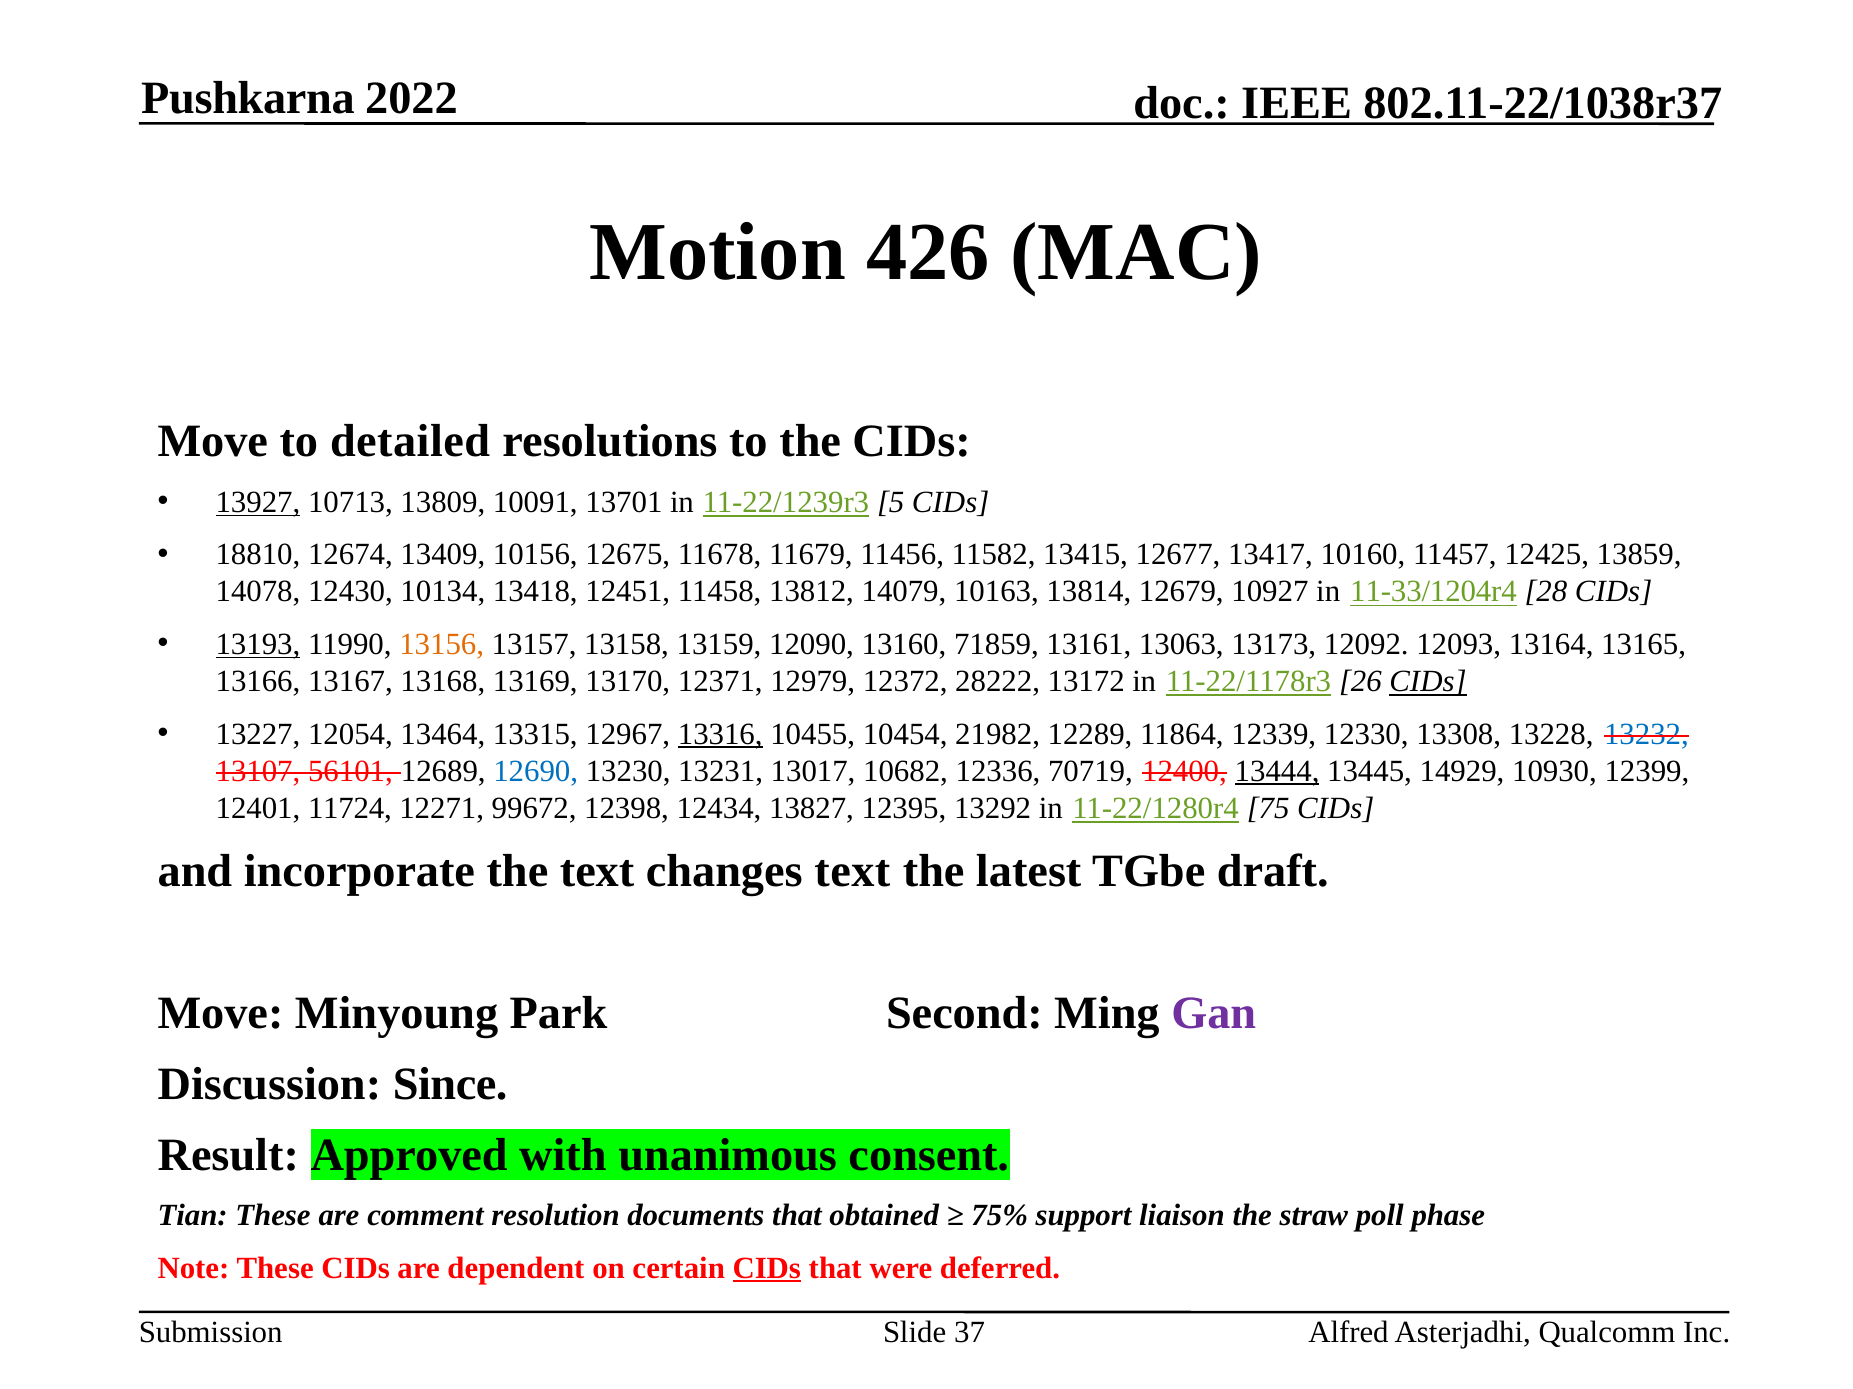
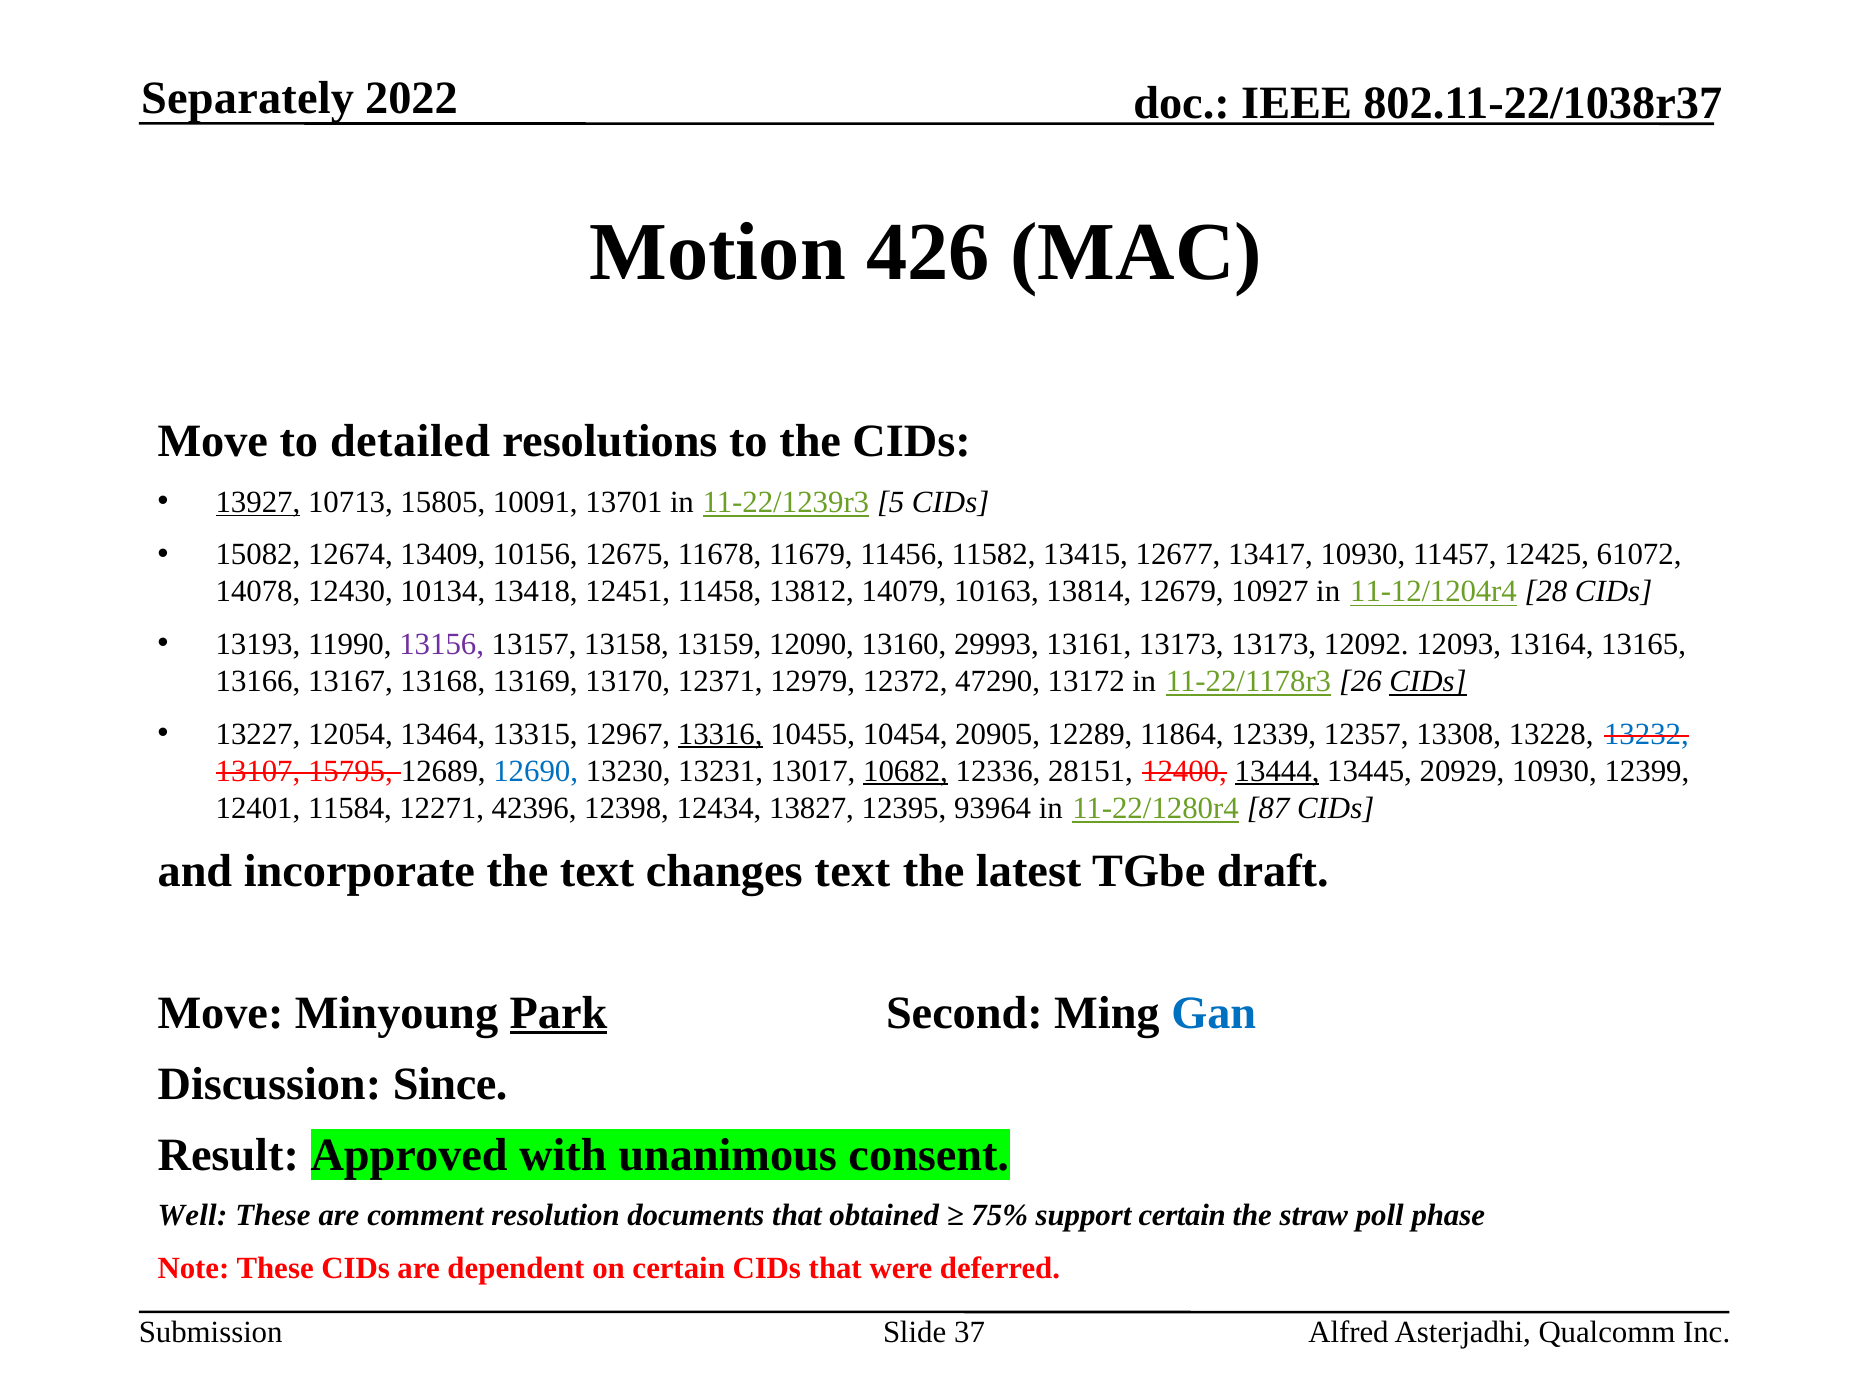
Pushkarna: Pushkarna -> Separately
13809: 13809 -> 15805
18810: 18810 -> 15082
13417 10160: 10160 -> 10930
13859: 13859 -> 61072
11-33/1204r4: 11-33/1204r4 -> 11-12/1204r4
13193 underline: present -> none
13156 colour: orange -> purple
71859: 71859 -> 29993
13161 13063: 13063 -> 13173
28222: 28222 -> 47290
21982: 21982 -> 20905
12330: 12330 -> 12357
56101: 56101 -> 15795
10682 underline: none -> present
70719: 70719 -> 28151
14929: 14929 -> 20929
11724: 11724 -> 11584
99672: 99672 -> 42396
13292: 13292 -> 93964
75: 75 -> 87
Park underline: none -> present
Gan colour: purple -> blue
Tian: Tian -> Well
support liaison: liaison -> certain
CIDs at (767, 1269) underline: present -> none
